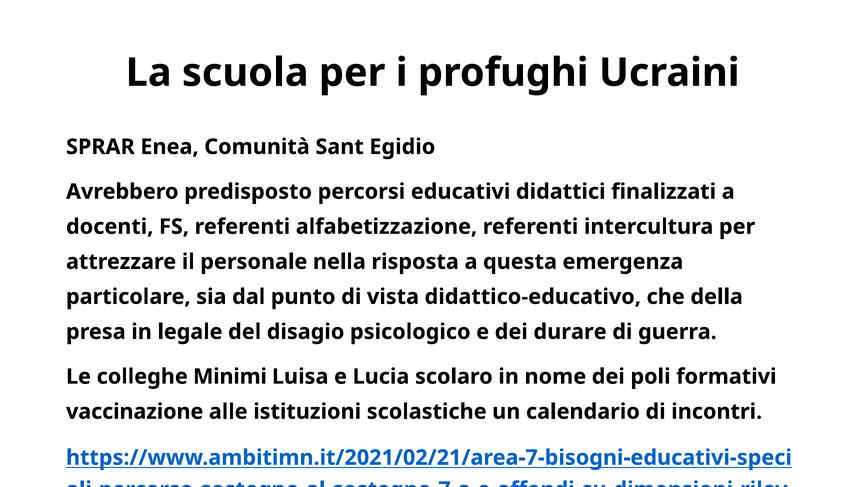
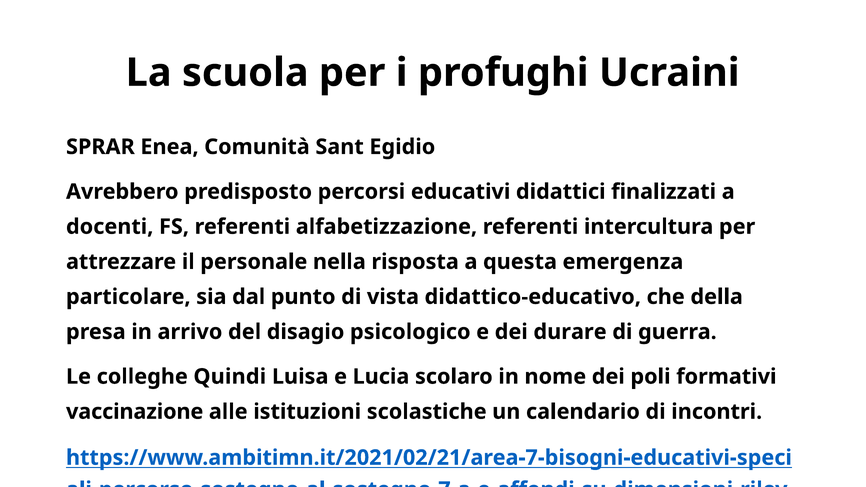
legale: legale -> arrivo
Minimi: Minimi -> Quindi
